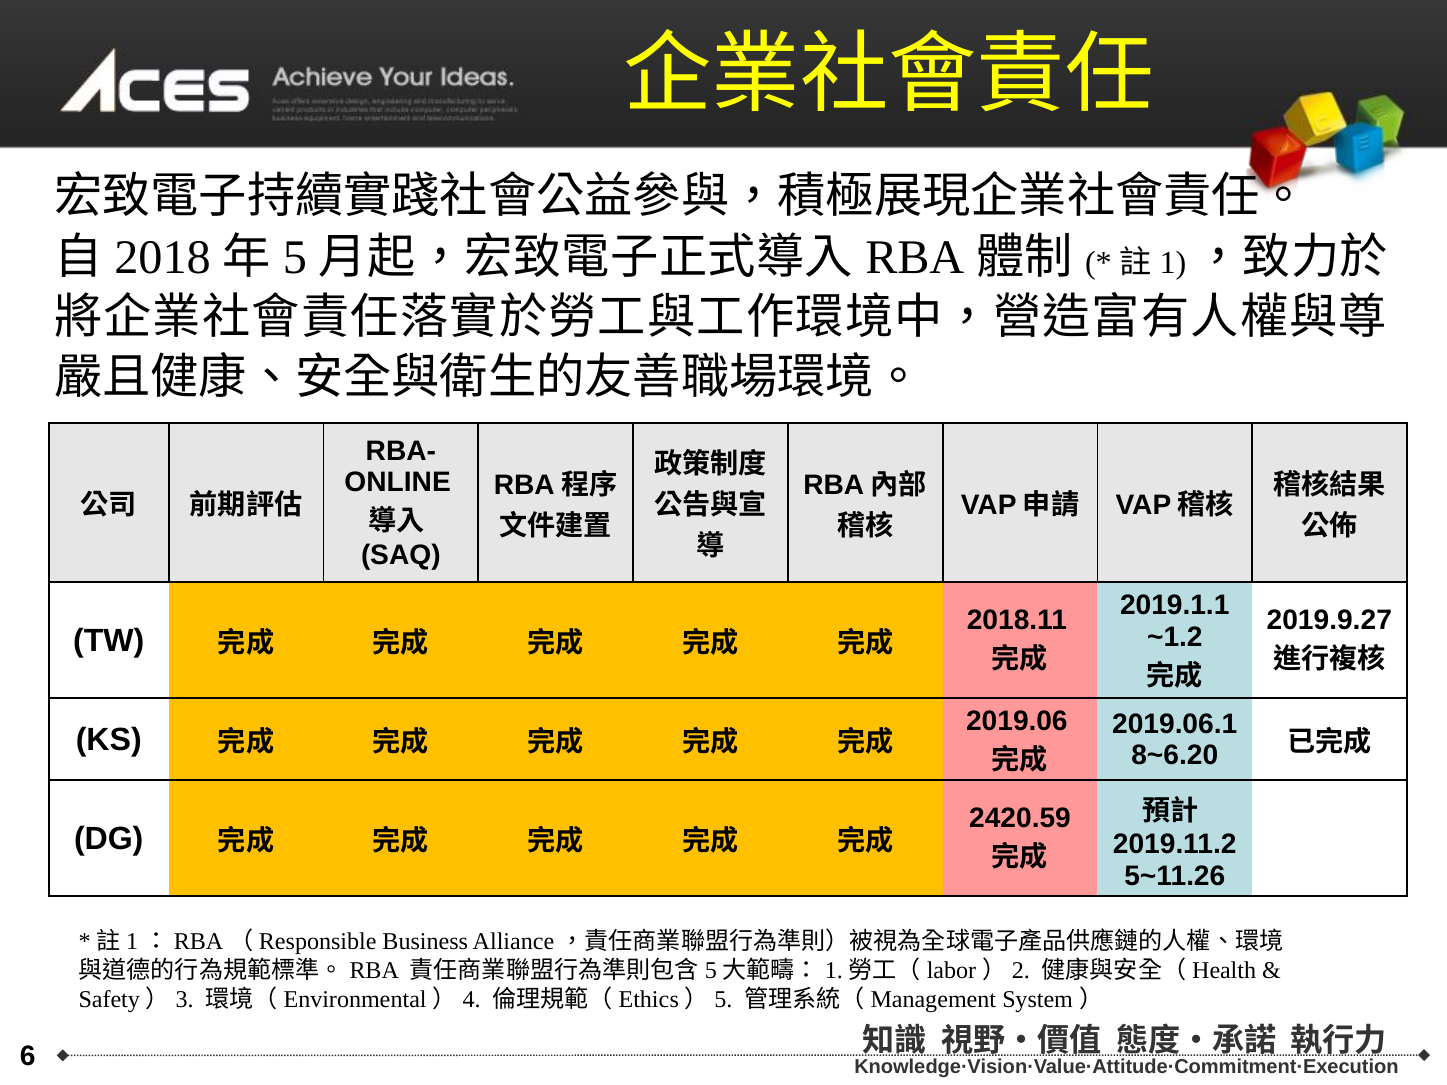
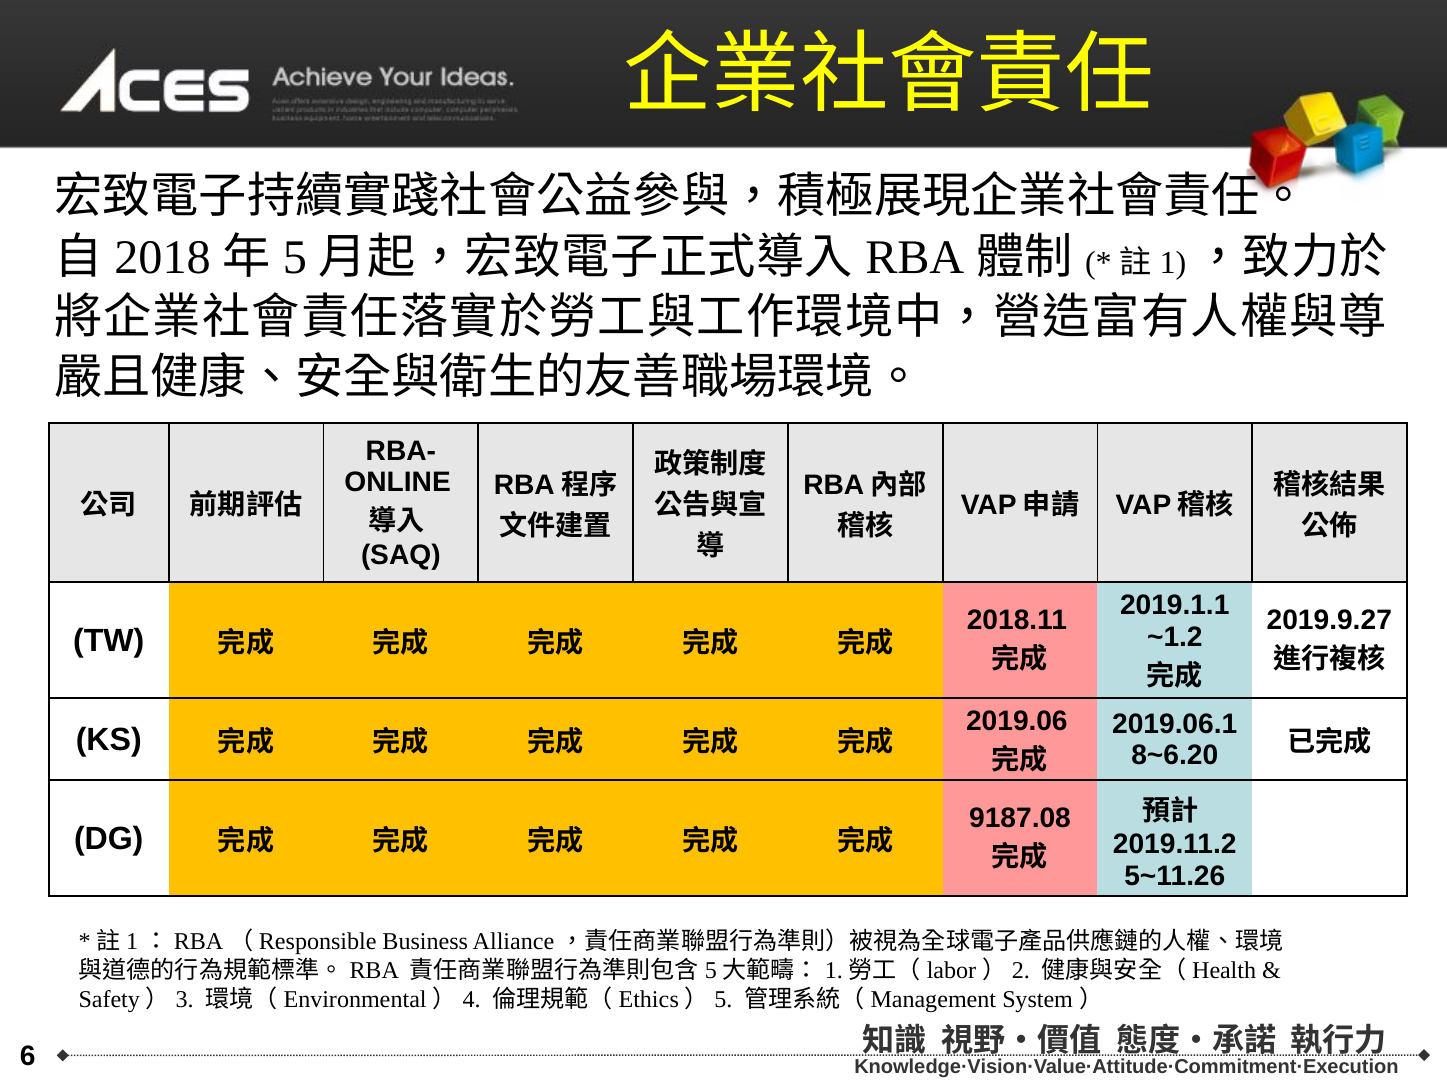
2420.59: 2420.59 -> 9187.08
